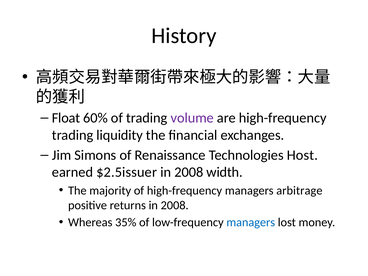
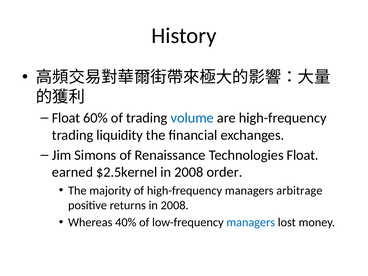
volume colour: purple -> blue
Technologies Host: Host -> Float
$2.5issuer: $2.5issuer -> $2.5kernel
width: width -> order
35%: 35% -> 40%
